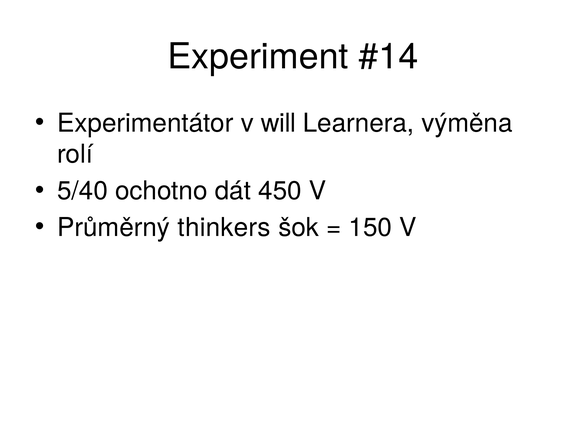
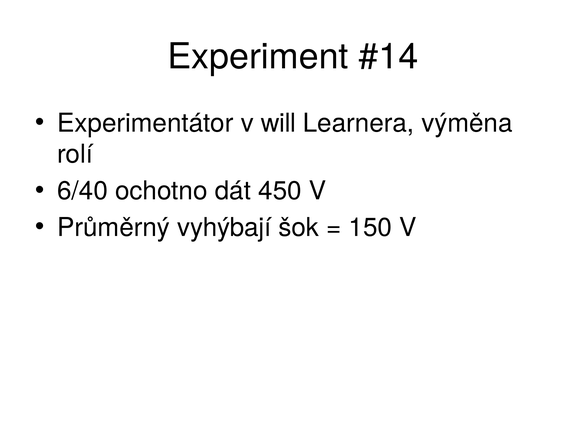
5/40: 5/40 -> 6/40
thinkers: thinkers -> vyhýbají
